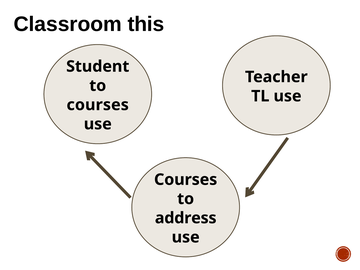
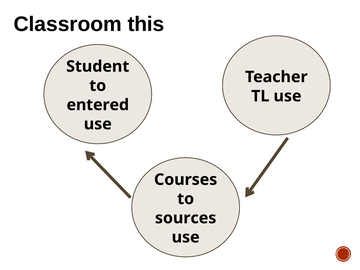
courses at (98, 105): courses -> entered
address: address -> sources
